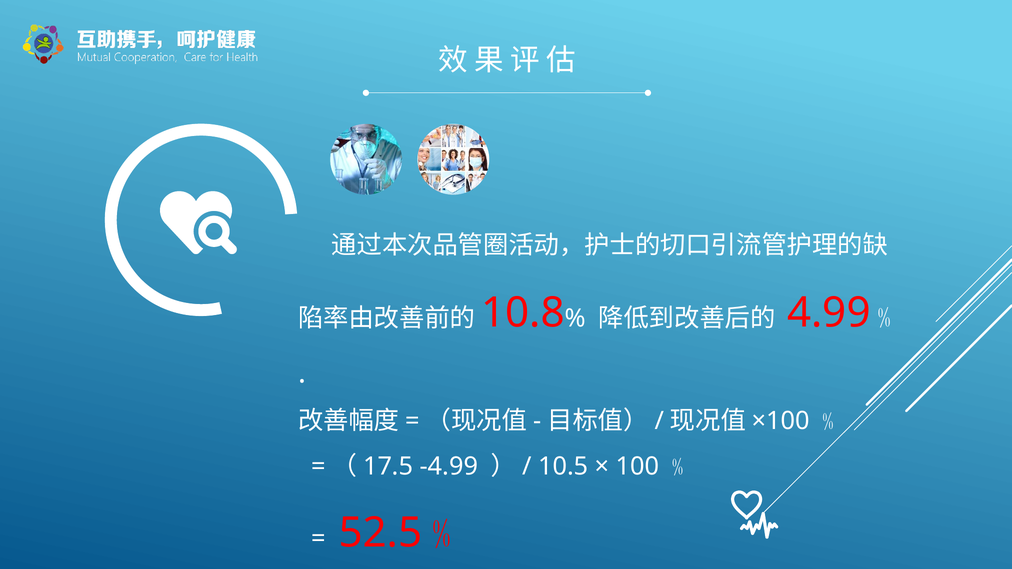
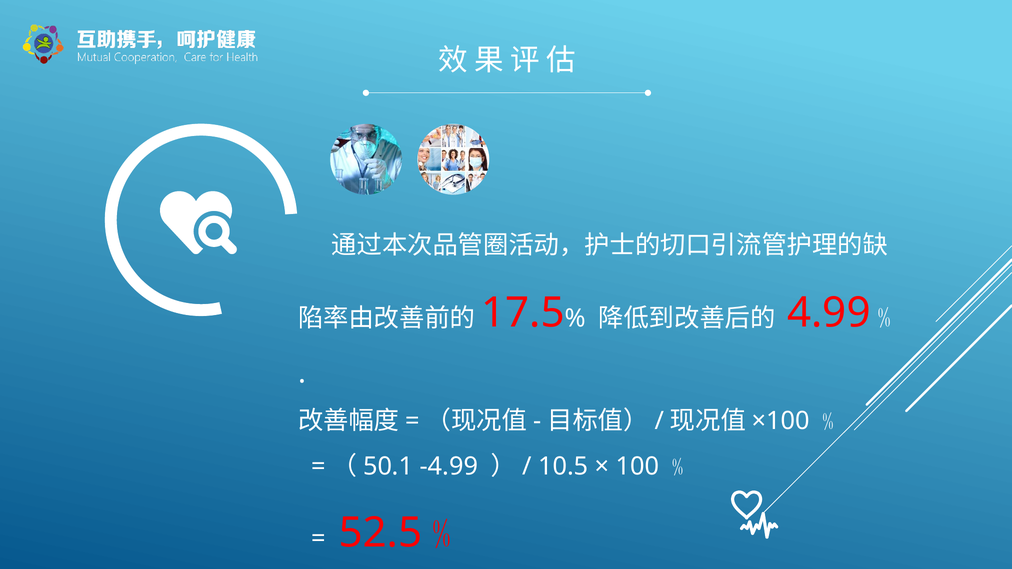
10.8: 10.8 -> 17.5
17.5: 17.5 -> 50.1
